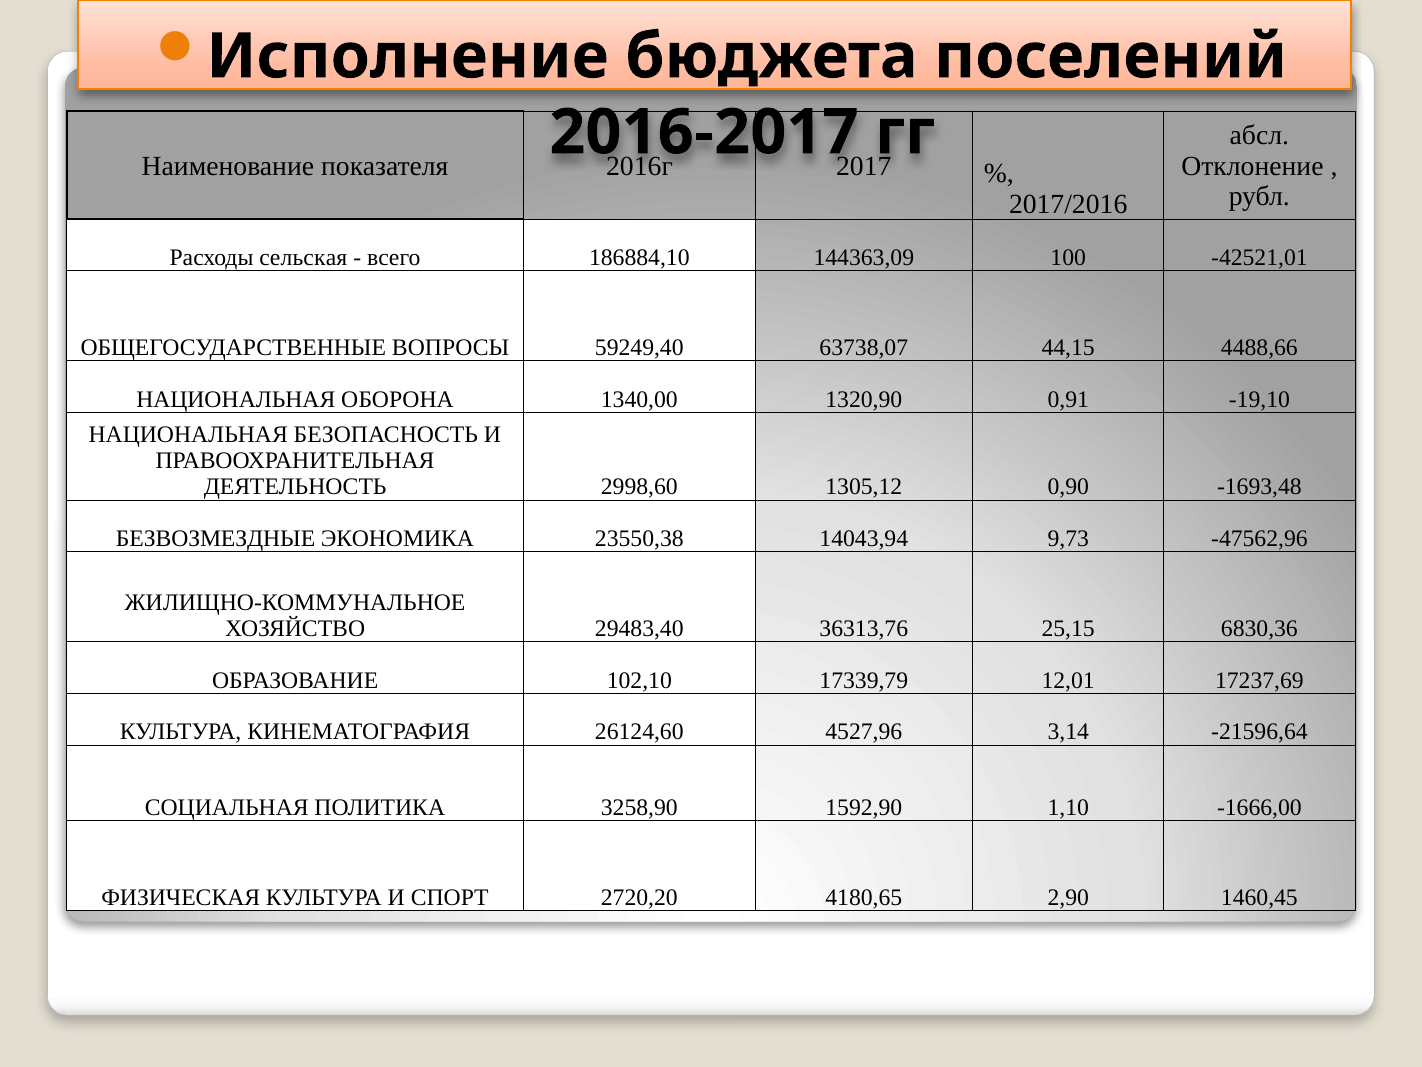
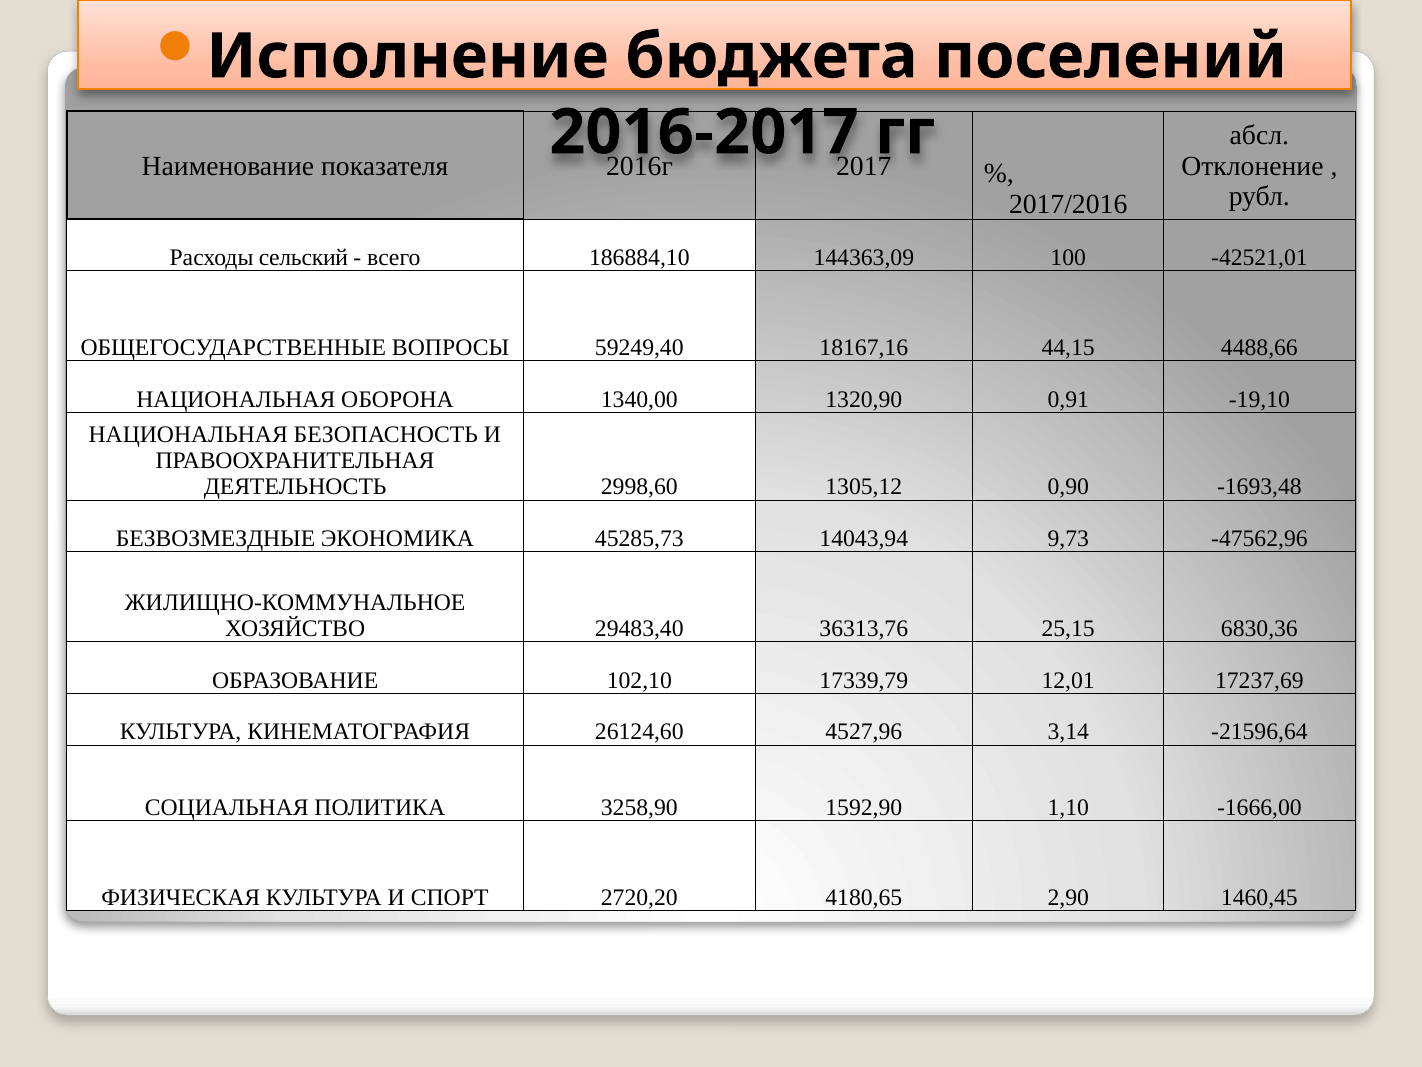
сельская: сельская -> сельский
63738,07: 63738,07 -> 18167,16
23550,38: 23550,38 -> 45285,73
